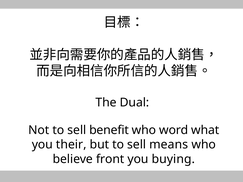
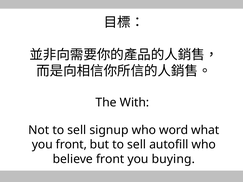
Dual: Dual -> With
benefit: benefit -> signup
you their: their -> front
means: means -> autofill
